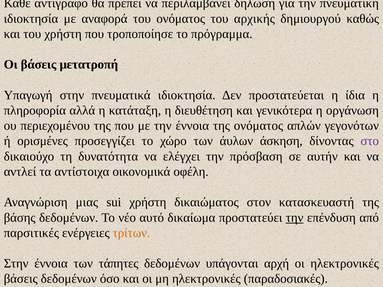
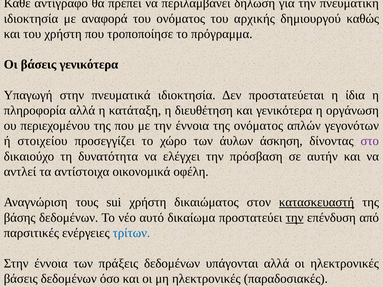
βάσεις μετατροπή: μετατροπή -> γενικότερα
ορισμένες: ορισμένες -> στοιχείου
μιας: μιας -> τους
κατασκευαστή underline: none -> present
τρίτων colour: orange -> blue
τάπητες: τάπητες -> πράξεις
υπάγονται αρχή: αρχή -> αλλά
